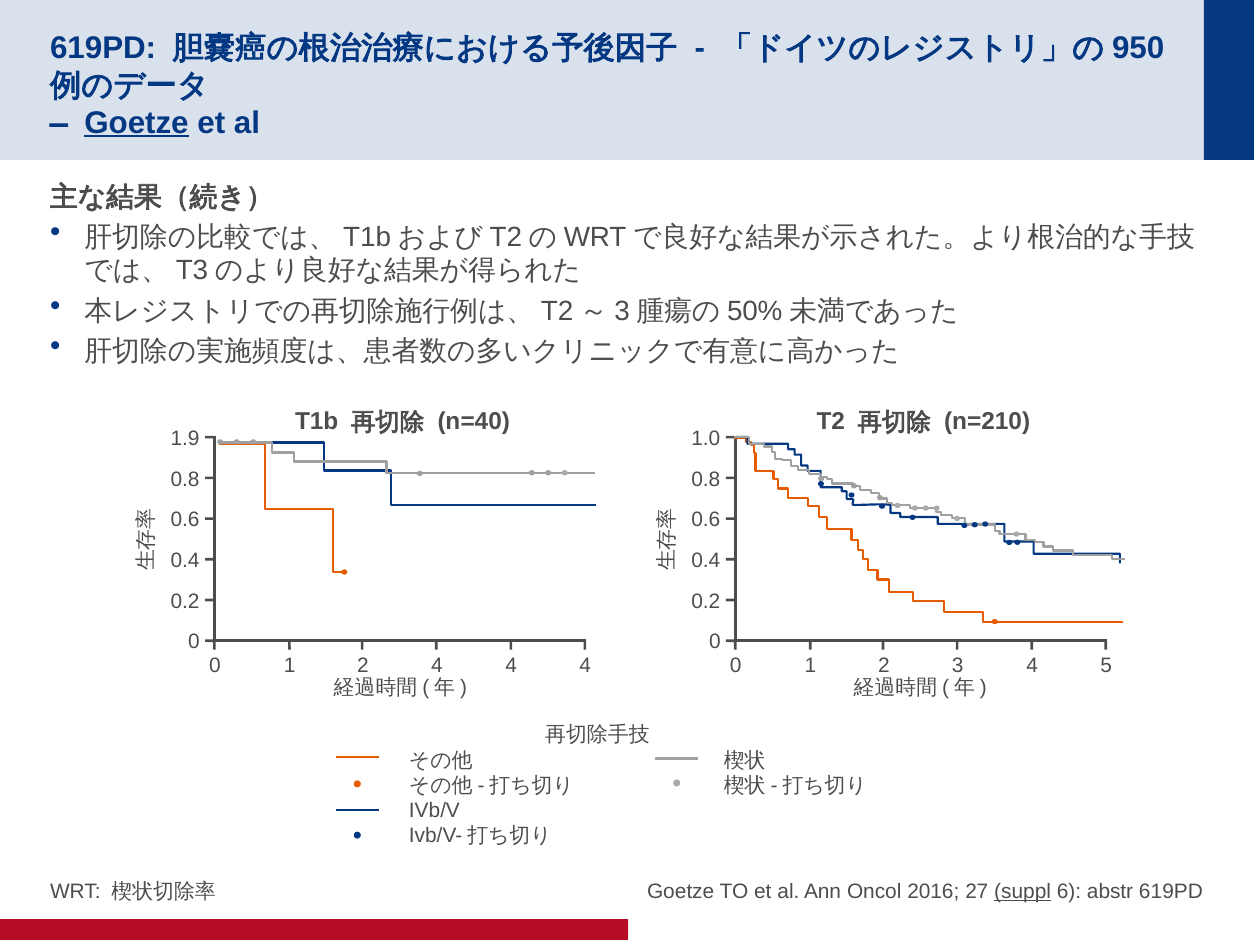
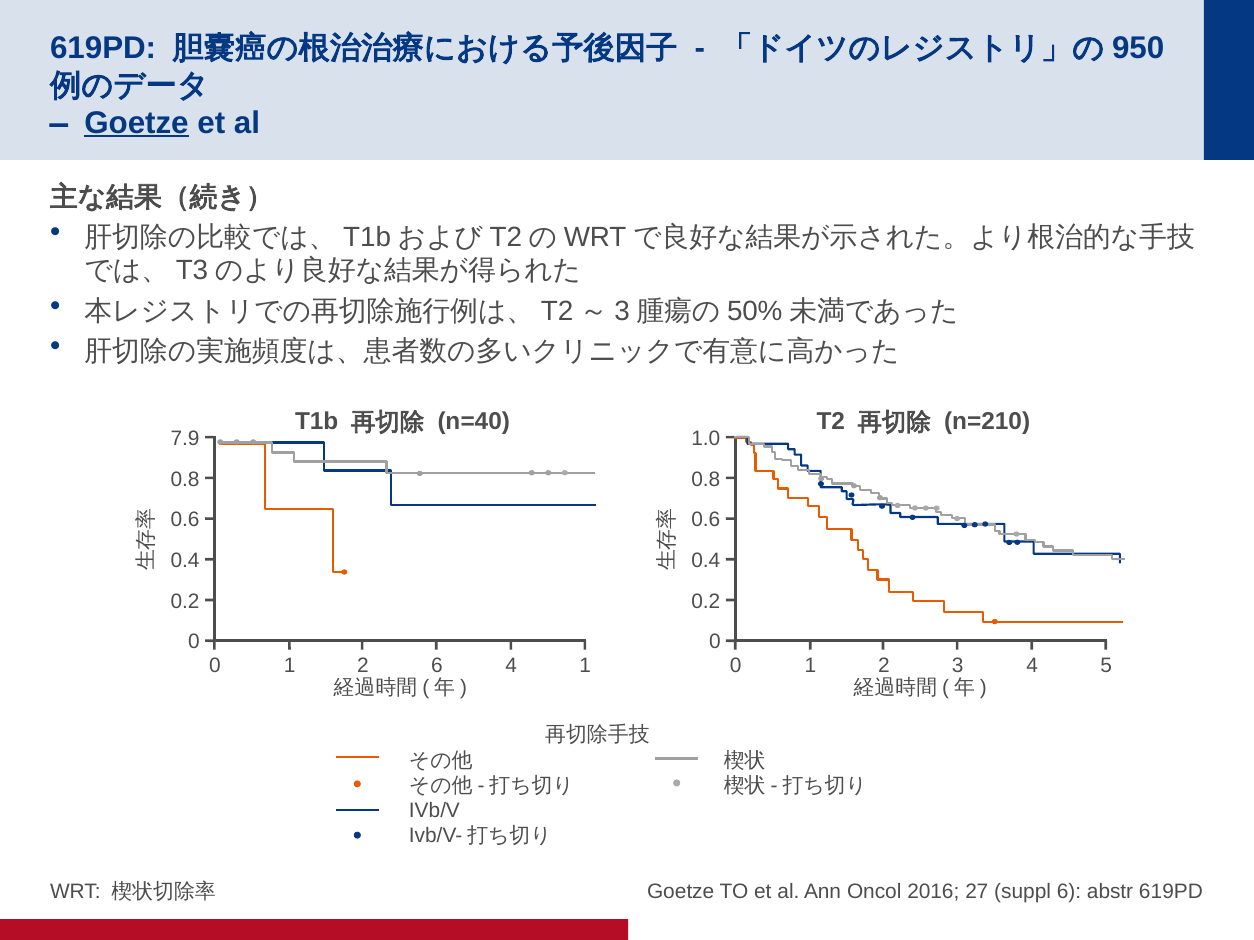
1.9: 1.9 -> 7.9
2 4: 4 -> 6
4 at (585, 666): 4 -> 1
suppl underline: present -> none
